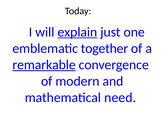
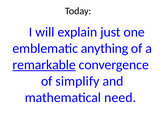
explain underline: present -> none
together: together -> anything
modern: modern -> simplify
